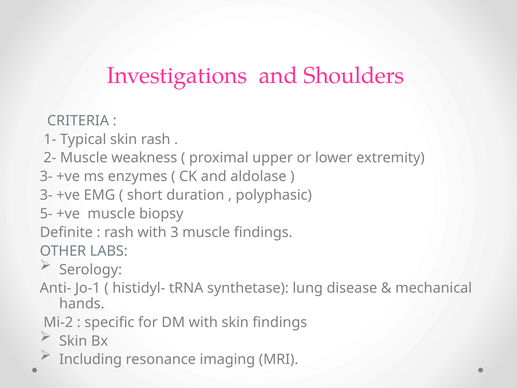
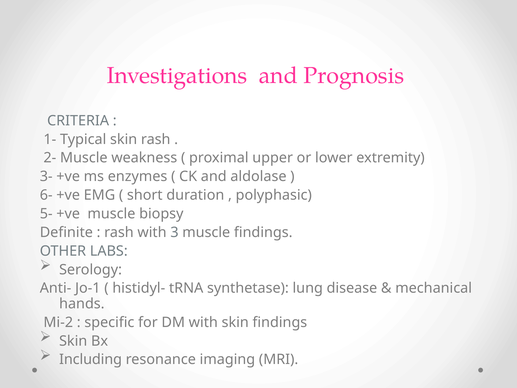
Shoulders: Shoulders -> Prognosis
3- at (46, 195): 3- -> 6-
